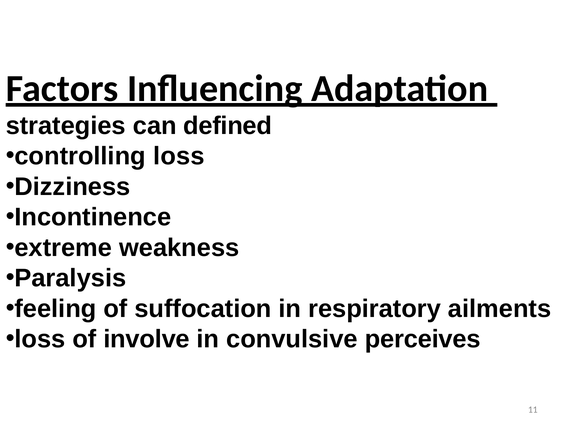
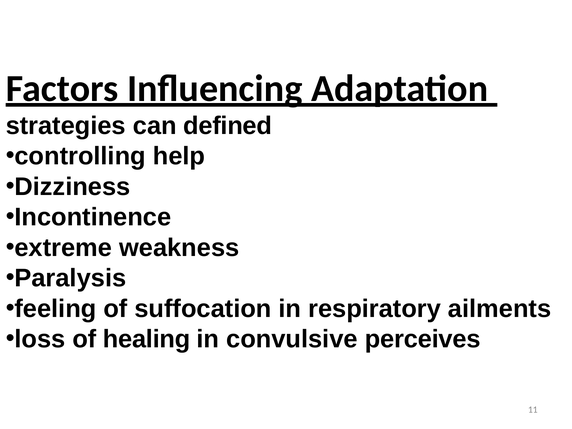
controlling loss: loss -> help
involve: involve -> healing
